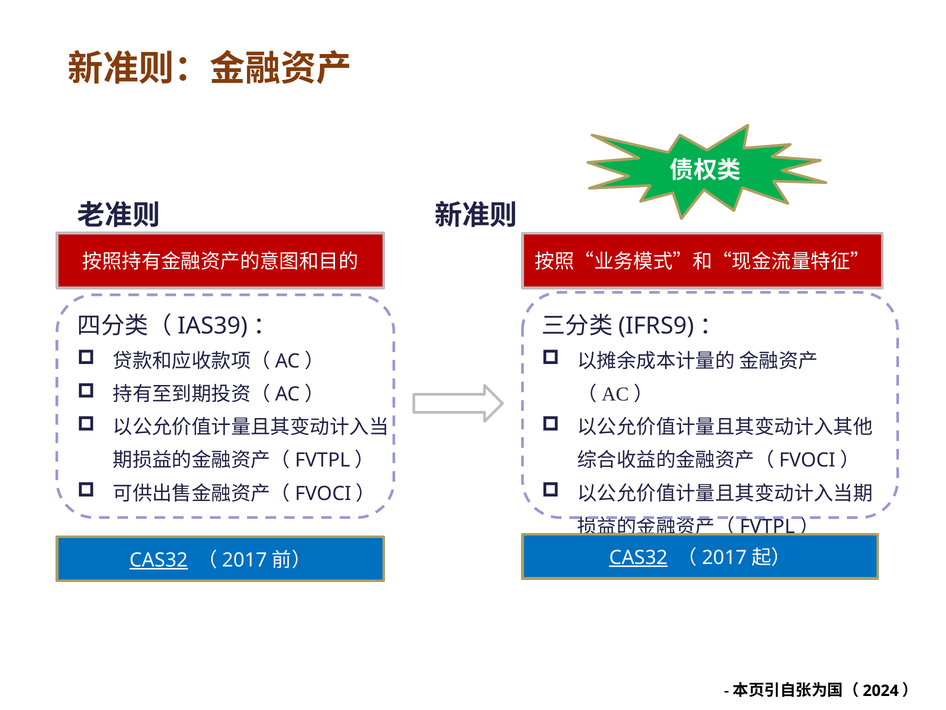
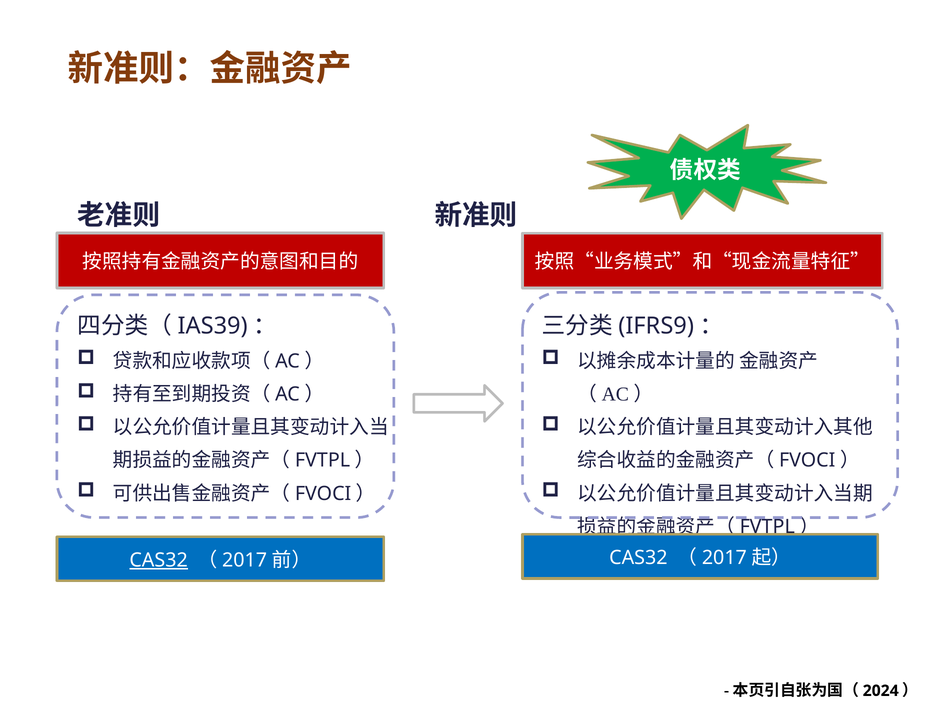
CAS32 at (638, 557) underline: present -> none
